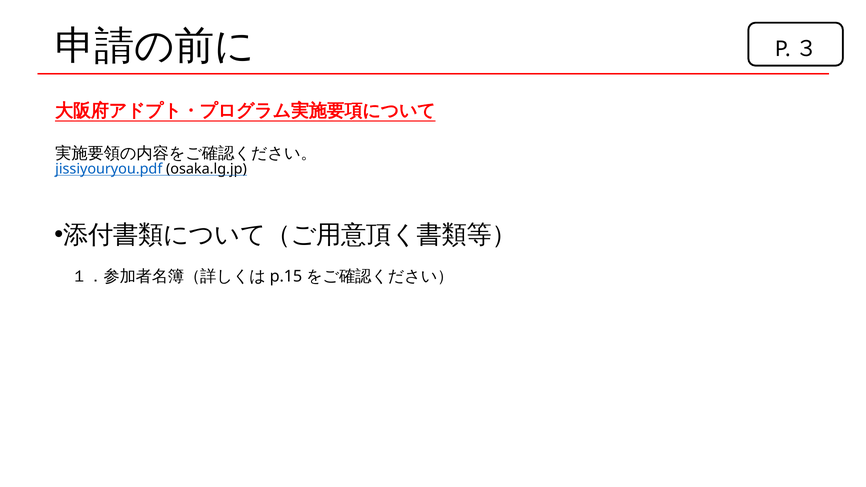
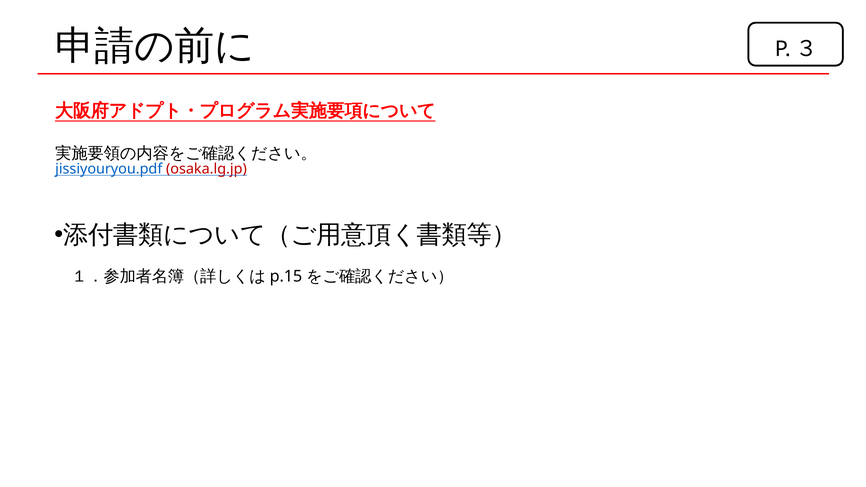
osaka.lg.jp colour: black -> red
